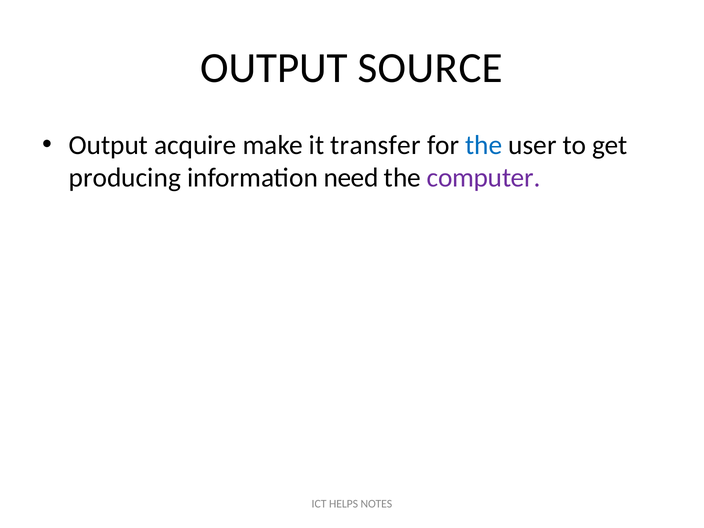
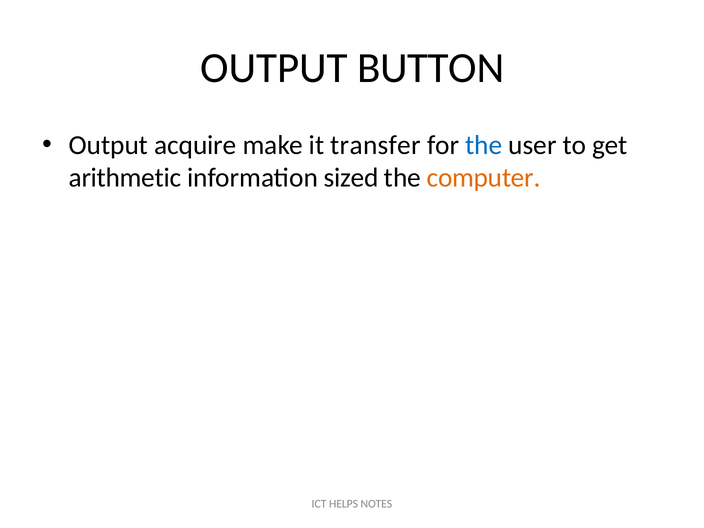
SOURCE: SOURCE -> BUTTON
producing: producing -> arithmetic
need: need -> sized
computer colour: purple -> orange
